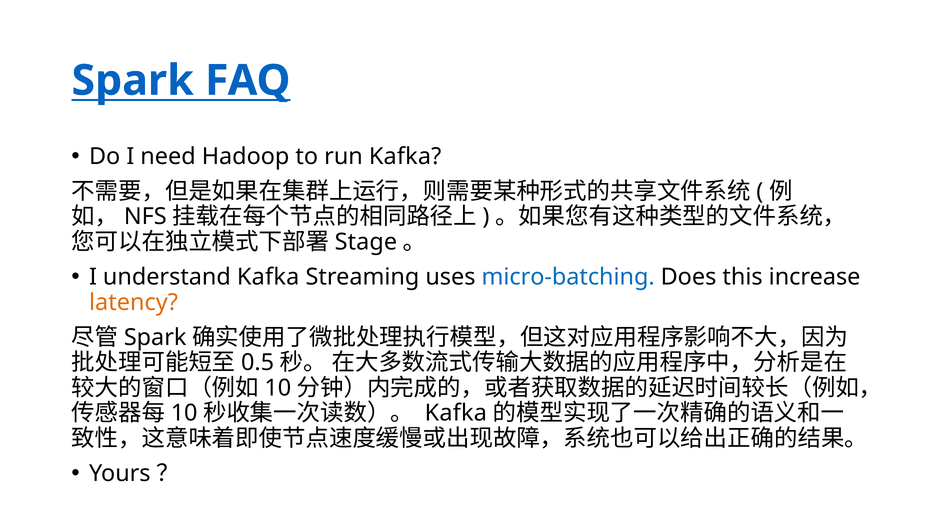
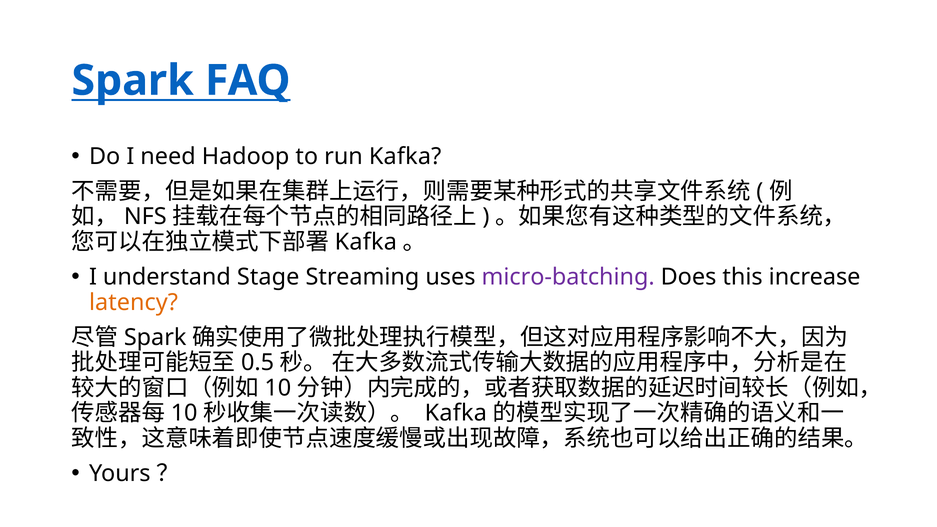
Stage at (366, 242): Stage -> Kafka
understand Kafka: Kafka -> Stage
micro-batching colour: blue -> purple
